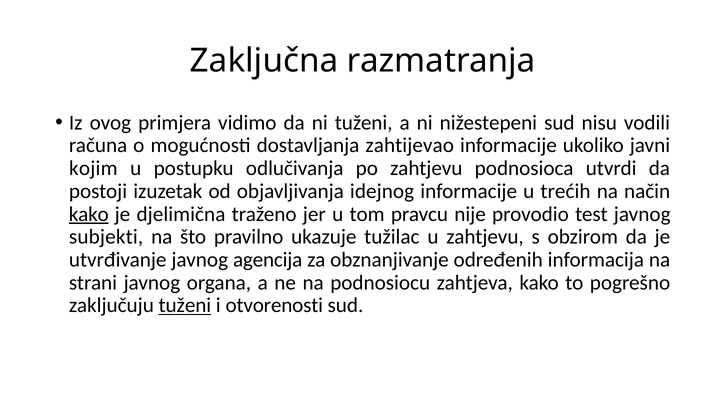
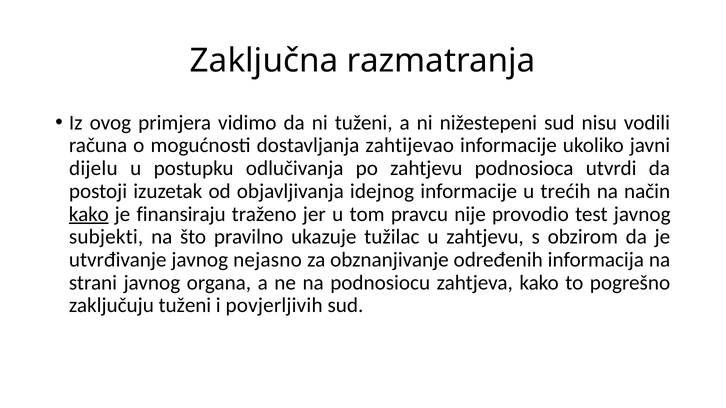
kojim: kojim -> dijelu
djelimična: djelimična -> finansiraju
agencija: agencija -> nejasno
tuženi at (185, 306) underline: present -> none
otvorenosti: otvorenosti -> povjerljivih
